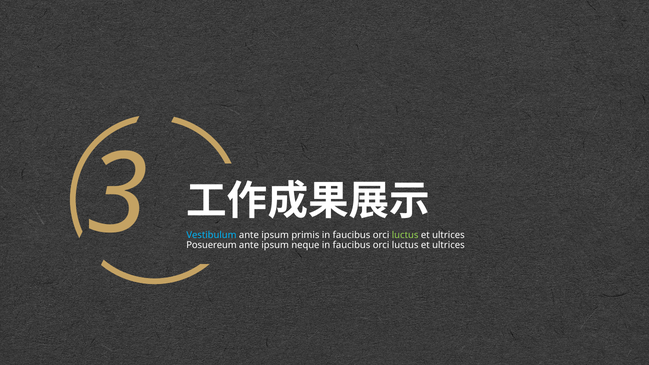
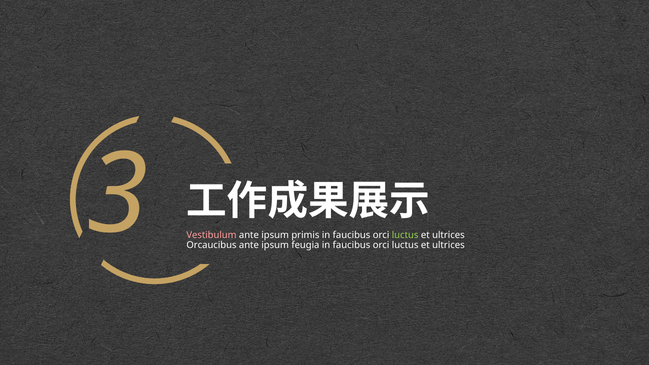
Vestibulum colour: light blue -> pink
Posuereum: Posuereum -> Orcaucibus
neque: neque -> feugia
